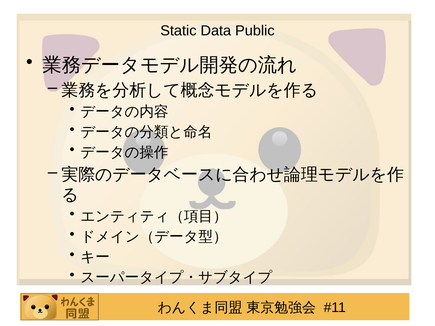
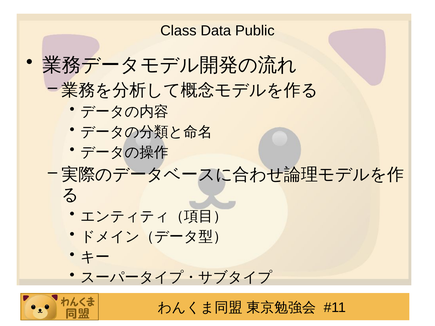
Static: Static -> Class
